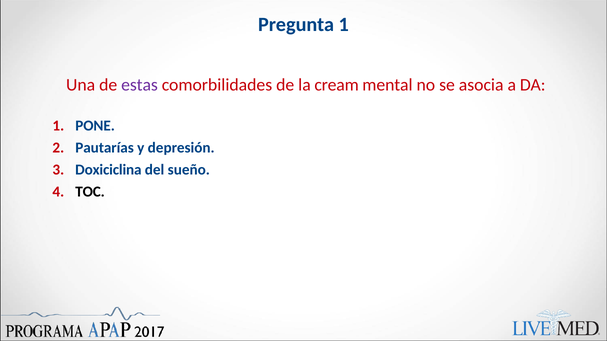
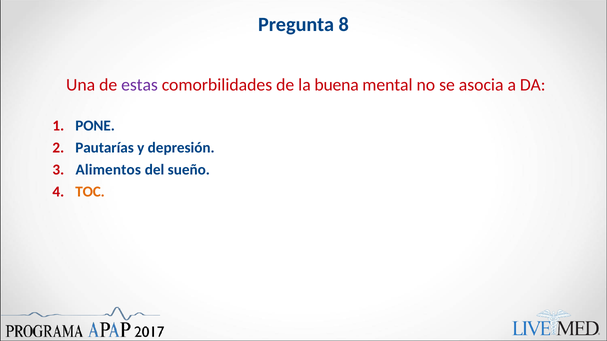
Pregunta 1: 1 -> 8
cream: cream -> buena
Doxiciclina: Doxiciclina -> Alimentos
TOC colour: black -> orange
